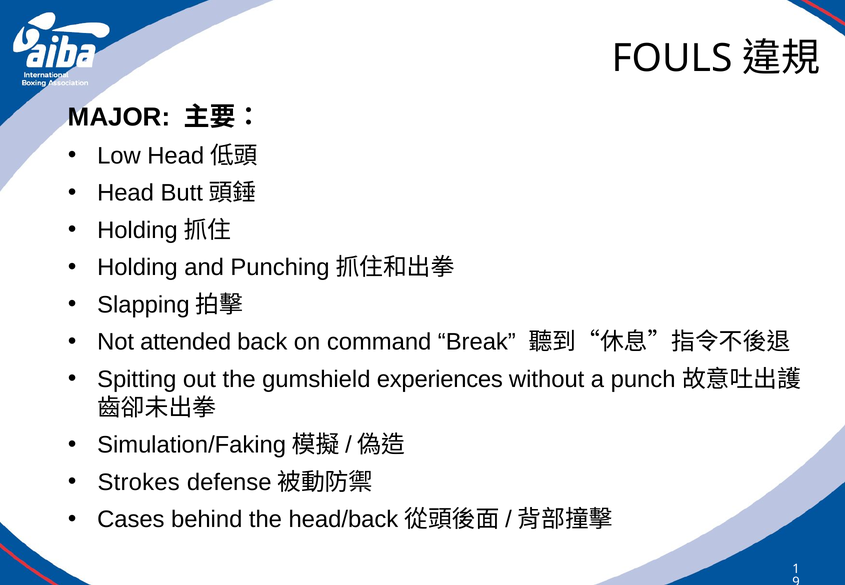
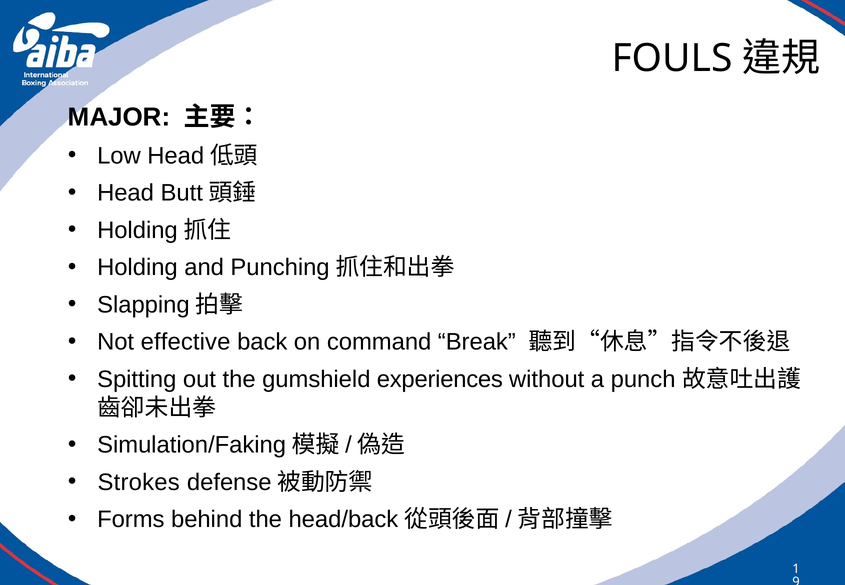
attended: attended -> effective
Cases: Cases -> Forms
